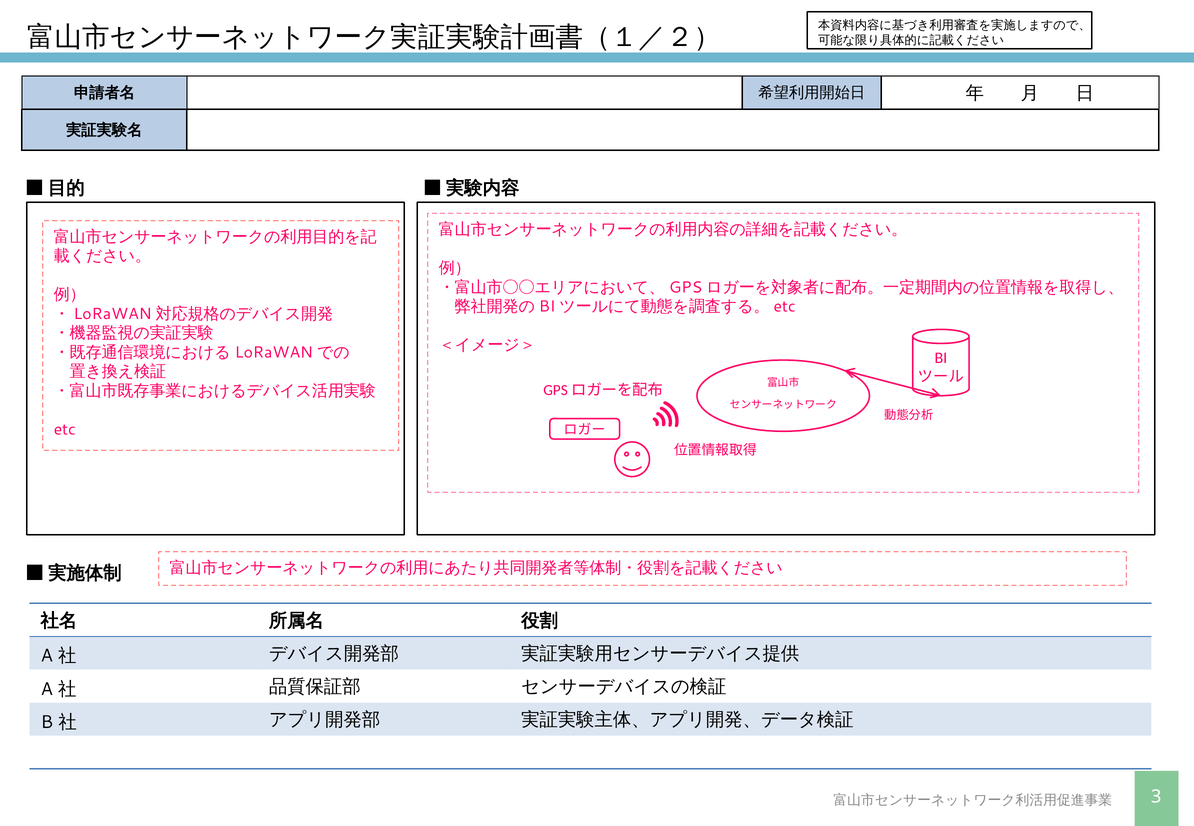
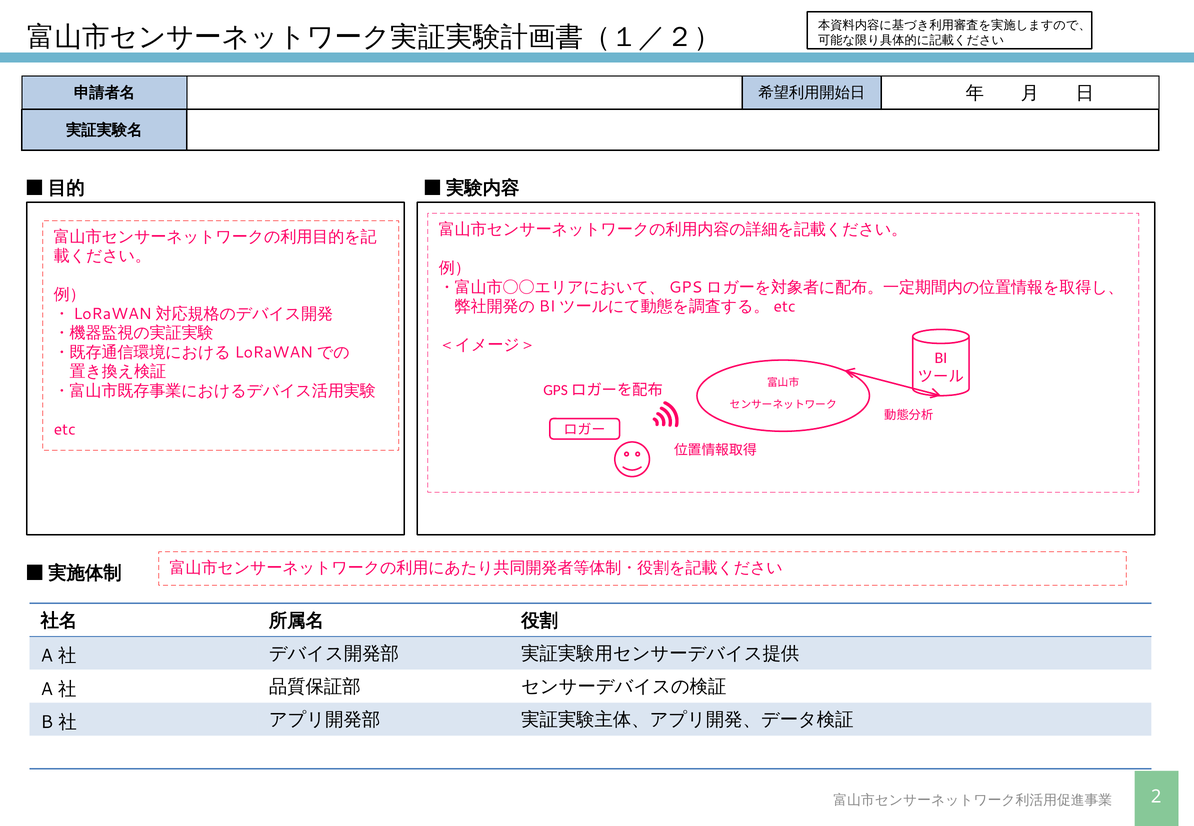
3: 3 -> 2
